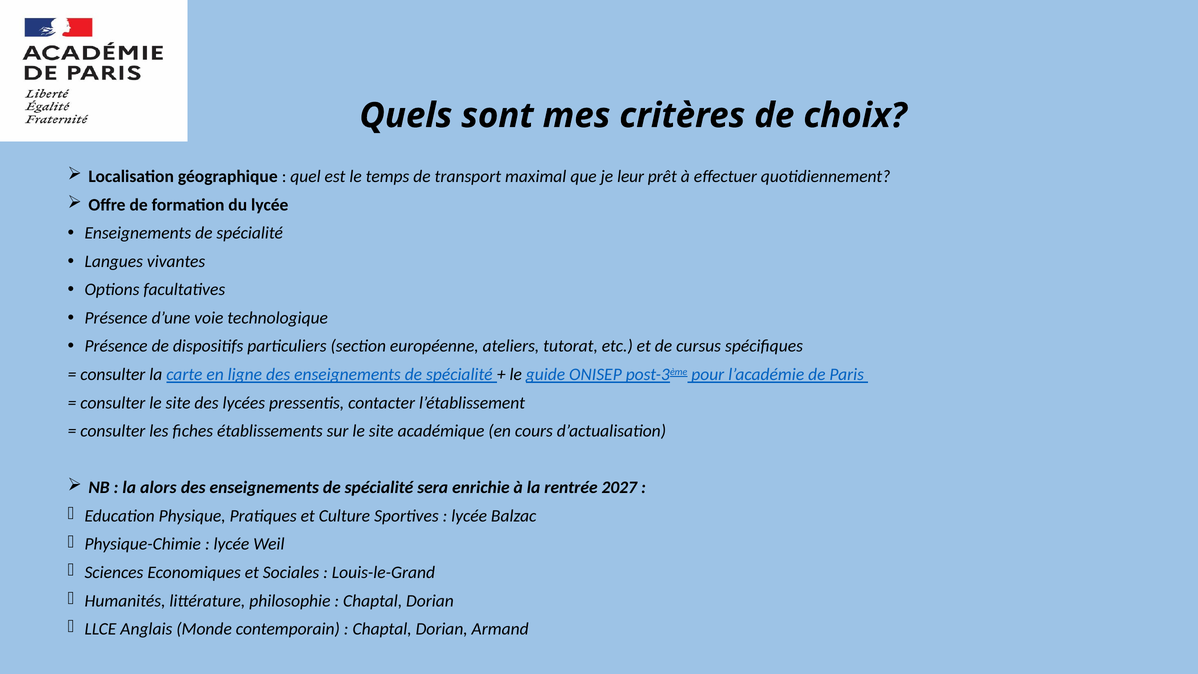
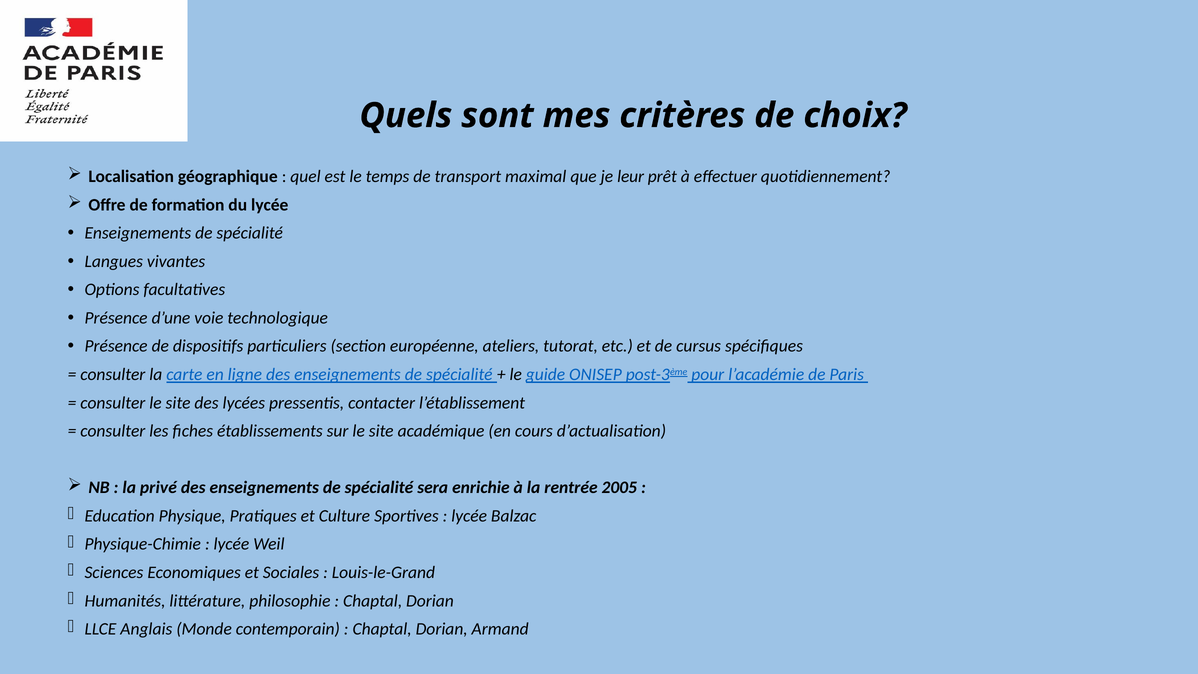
alors: alors -> privé
2027: 2027 -> 2005
